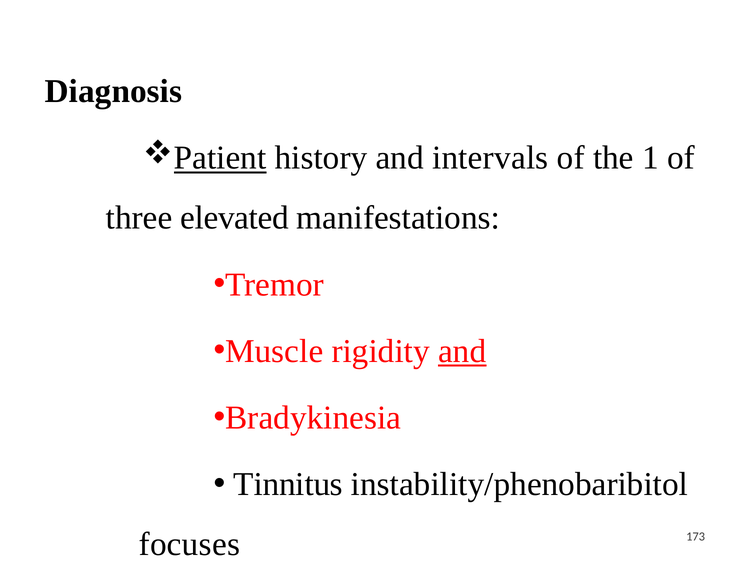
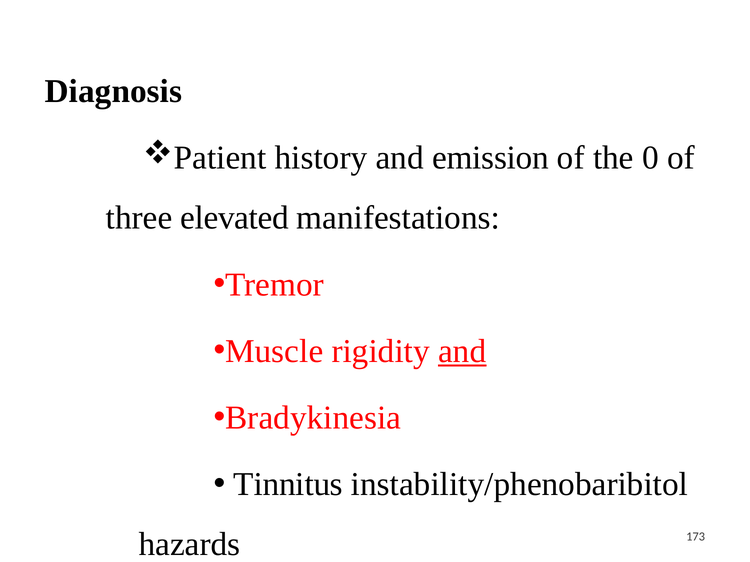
Patient underline: present -> none
intervals: intervals -> emission
1: 1 -> 0
focuses: focuses -> hazards
